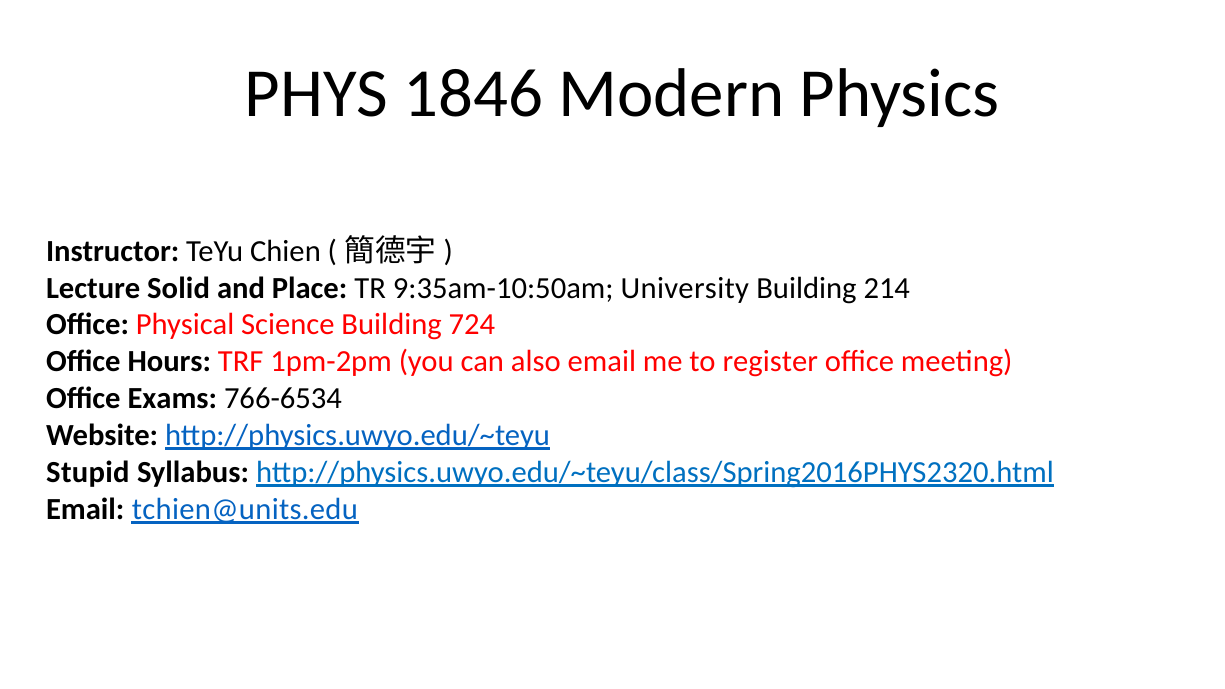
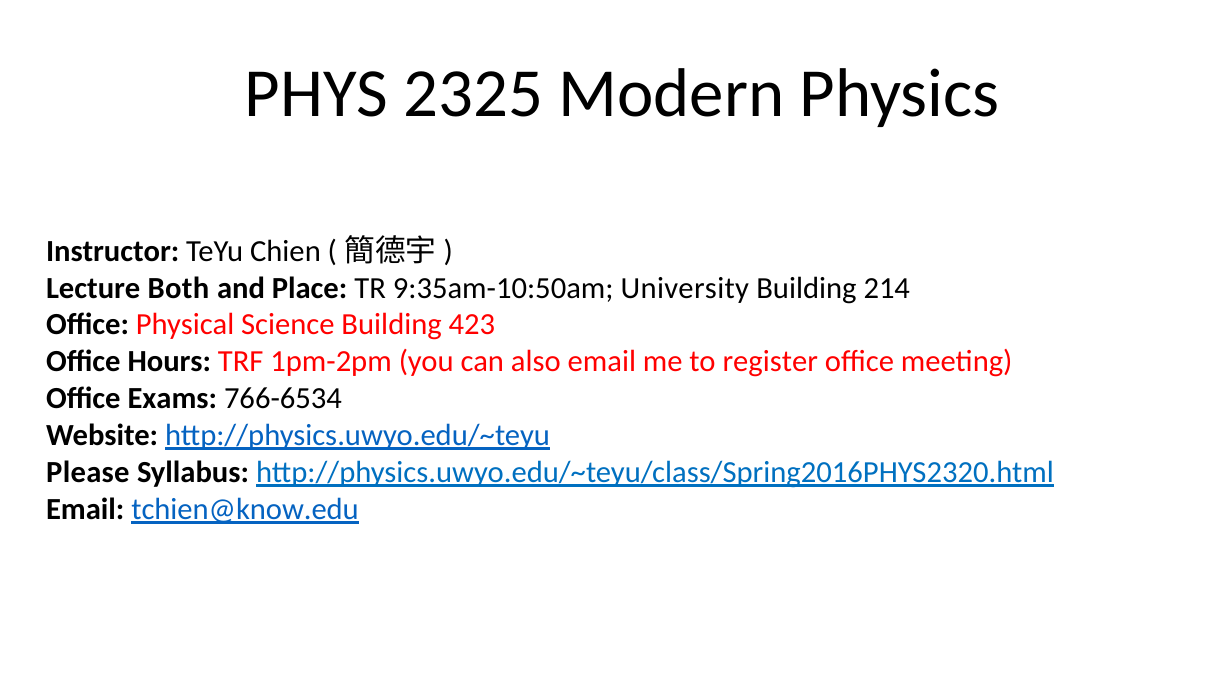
1846: 1846 -> 2325
Solid: Solid -> Both
724: 724 -> 423
Stupid: Stupid -> Please
tchien@units.edu: tchien@units.edu -> tchien@know.edu
